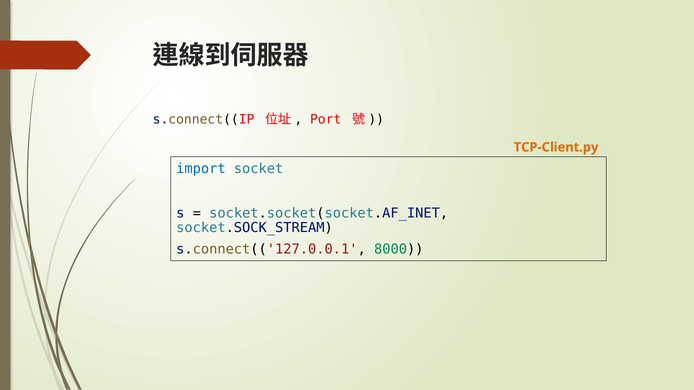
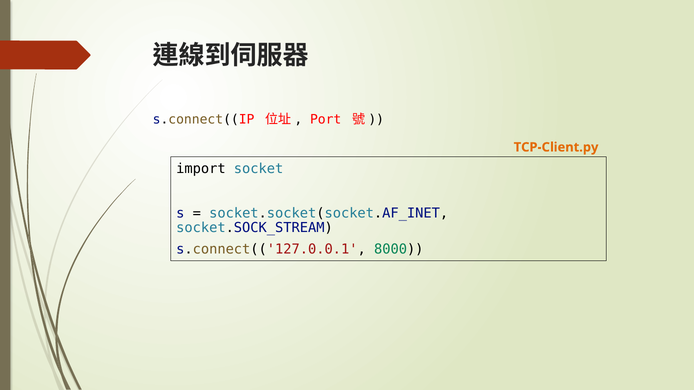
import colour: blue -> black
